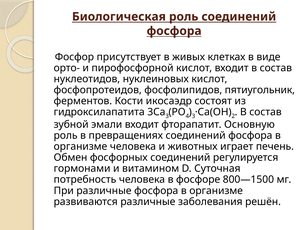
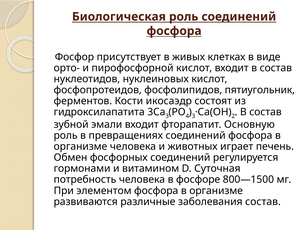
При различные: различные -> элементом
заболевания решён: решён -> состав
